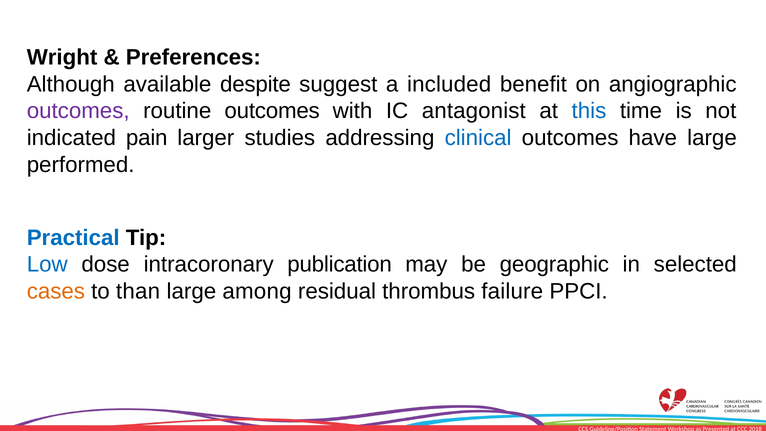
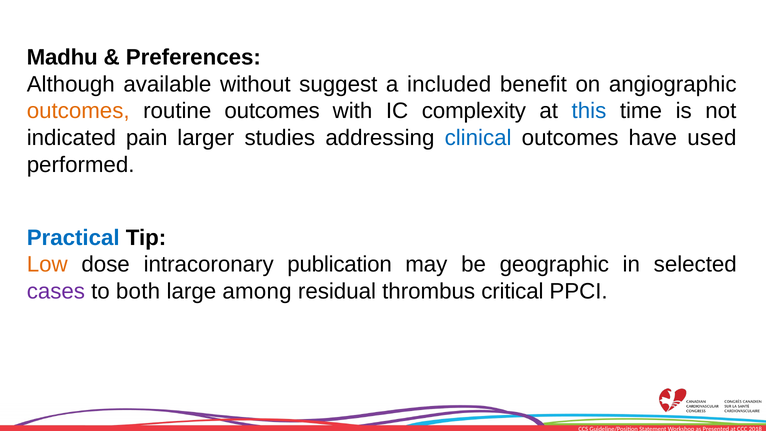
Wright: Wright -> Madhu
despite: despite -> without
outcomes at (78, 111) colour: purple -> orange
antagonist: antagonist -> complexity
have large: large -> used
Low colour: blue -> orange
cases colour: orange -> purple
than: than -> both
failure: failure -> critical
